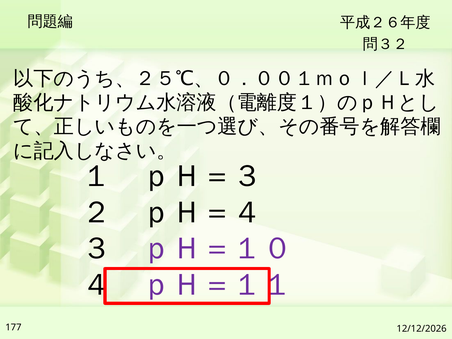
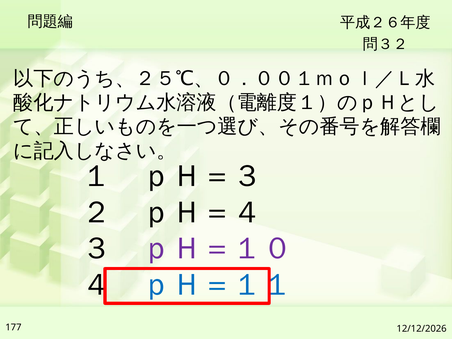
ｐＨ＝１１ colour: purple -> blue
